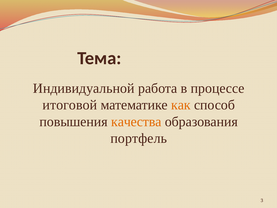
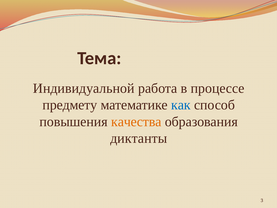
итоговой: итоговой -> предмету
как colour: orange -> blue
портфель: портфель -> диктанты
